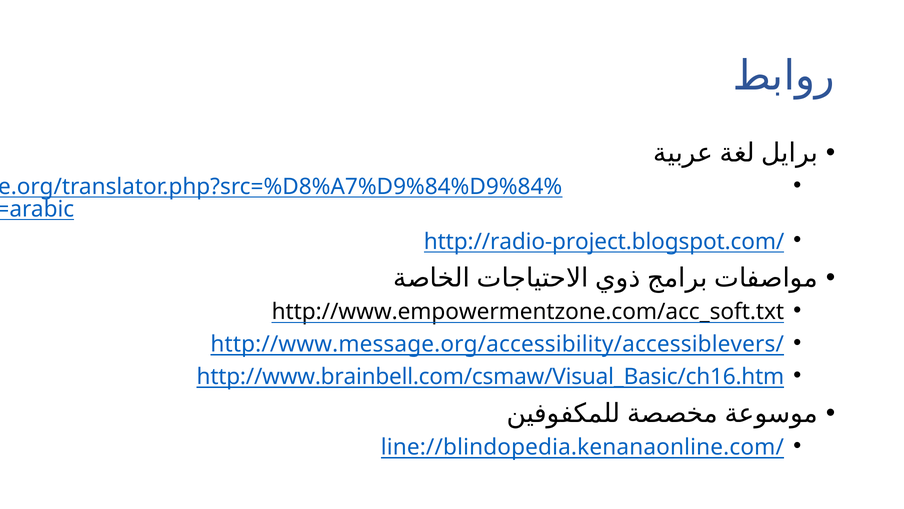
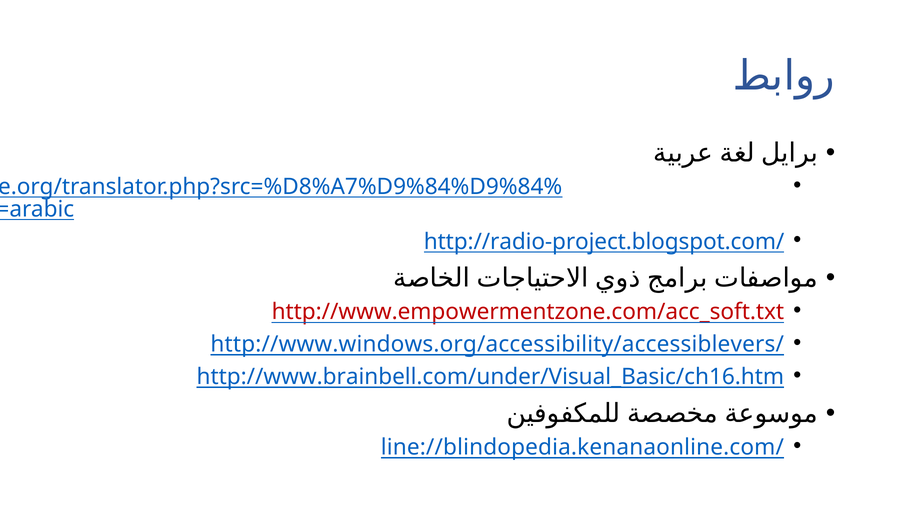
http://www.empowermentzone.com/acc_soft.txt colour: black -> red
http://www.message.org/accessibility/accessiblevers/: http://www.message.org/accessibility/accessiblevers/ -> http://www.windows.org/accessibility/accessiblevers/
http://www.brainbell.com/csmaw/Visual_Basic/ch16.htm: http://www.brainbell.com/csmaw/Visual_Basic/ch16.htm -> http://www.brainbell.com/under/Visual_Basic/ch16.htm
